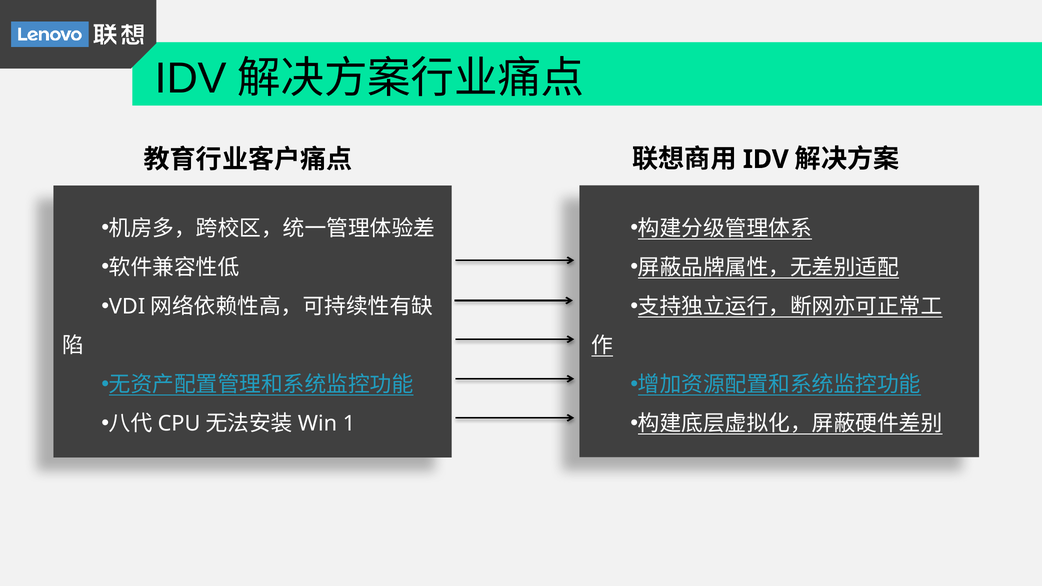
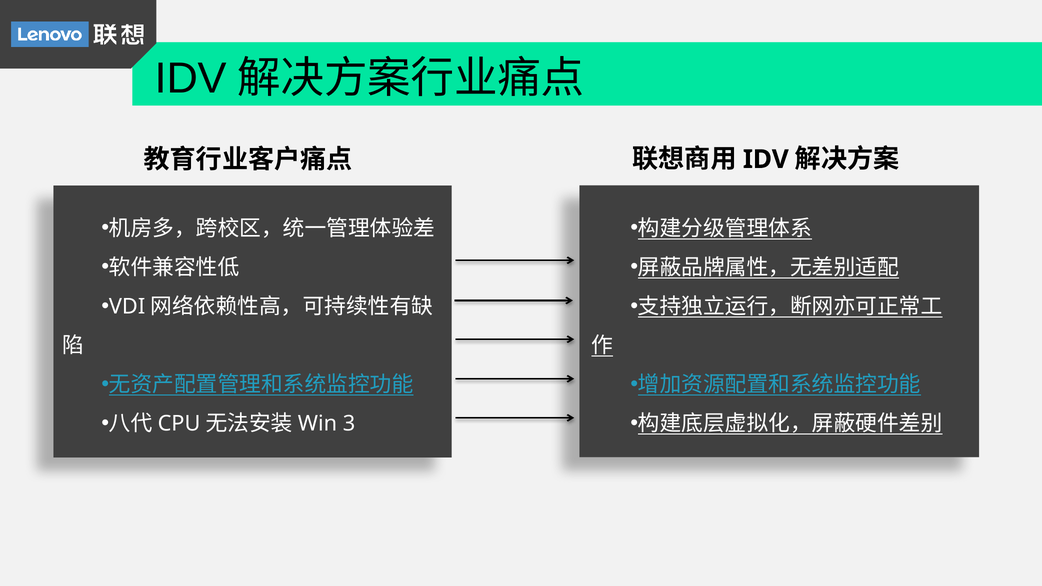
1: 1 -> 3
